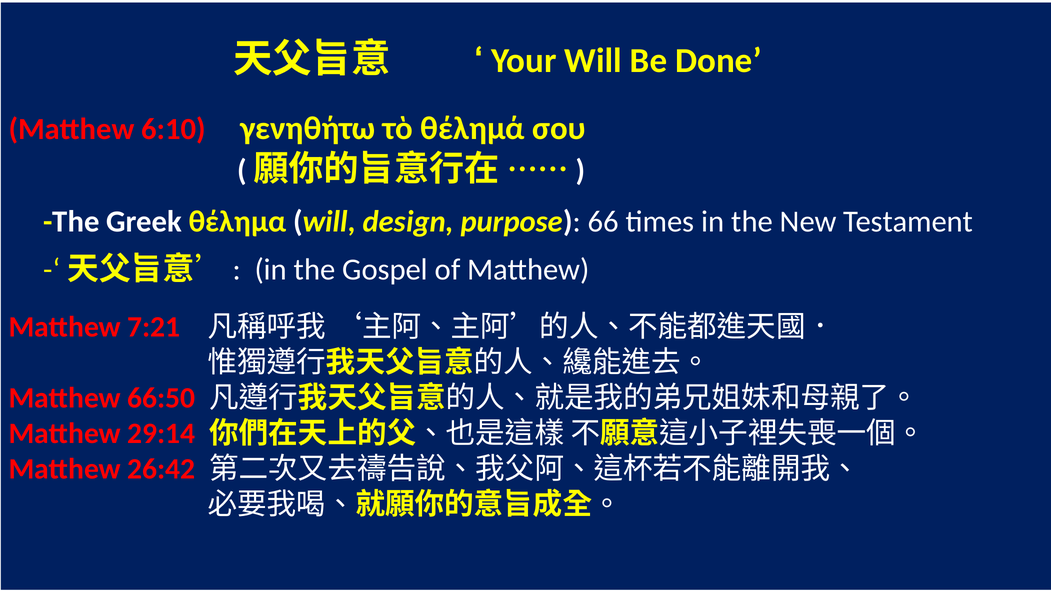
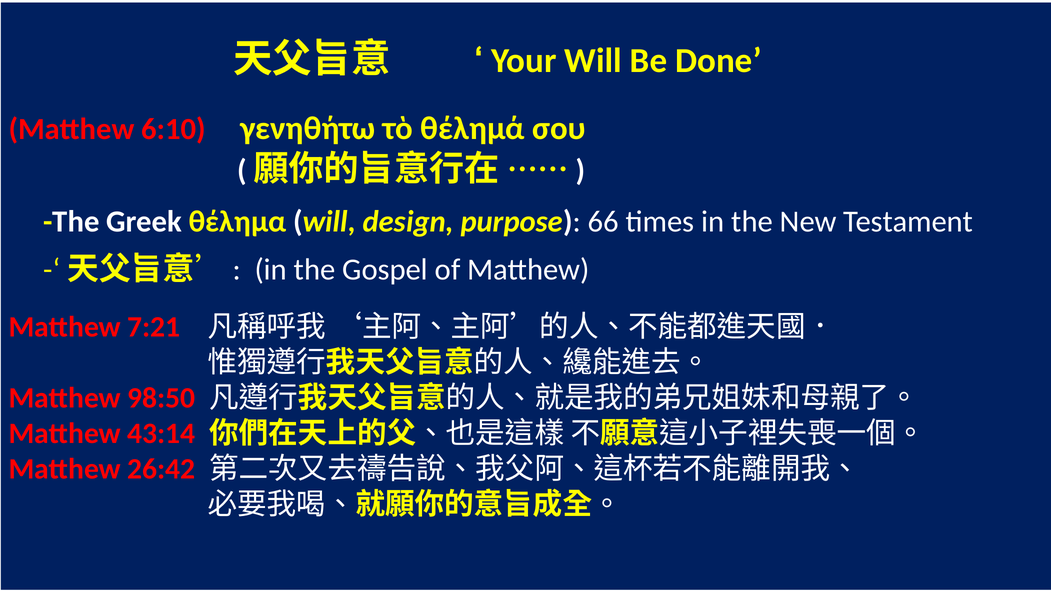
66:50: 66:50 -> 98:50
29:14: 29:14 -> 43:14
